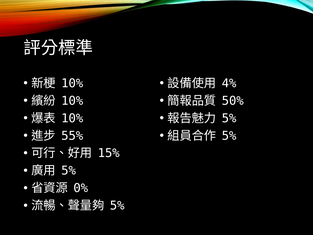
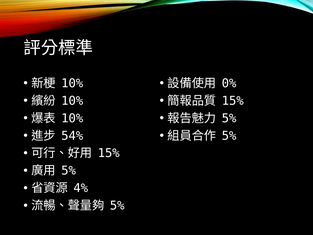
4%: 4% -> 0%
50% at (233, 101): 50% -> 15%
55%: 55% -> 54%
0%: 0% -> 4%
